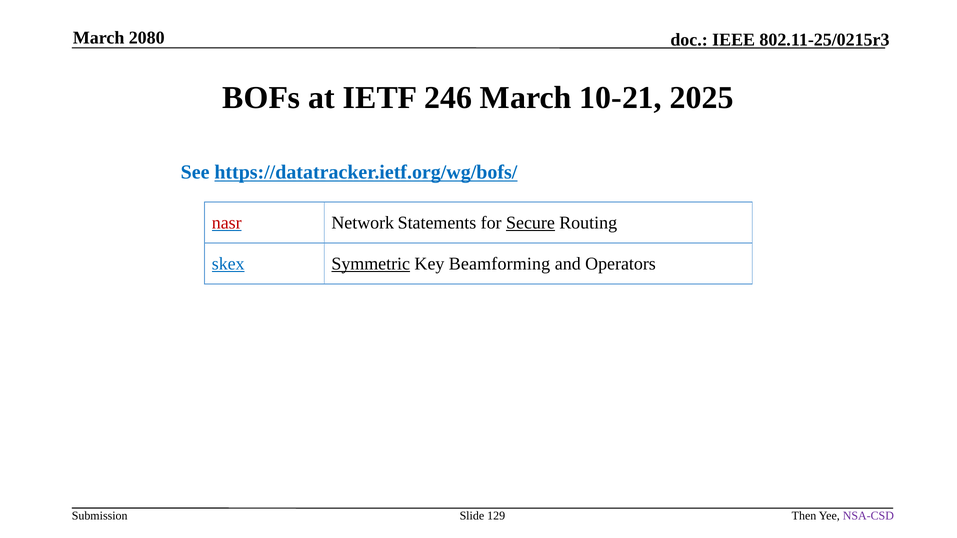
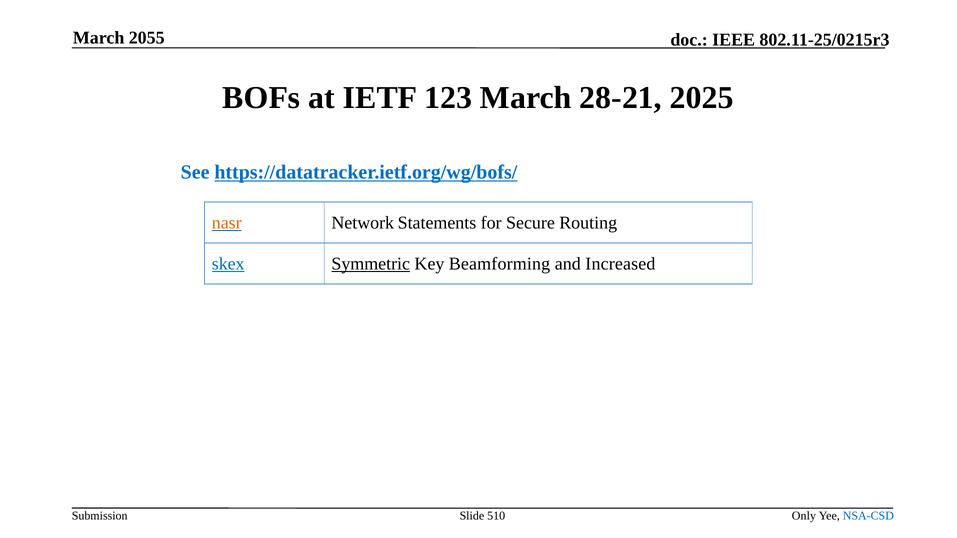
2080: 2080 -> 2055
246: 246 -> 123
10-21: 10-21 -> 28-21
nasr colour: red -> orange
Secure underline: present -> none
Operators: Operators -> Increased
129: 129 -> 510
Then: Then -> Only
NSA-CSD colour: purple -> blue
